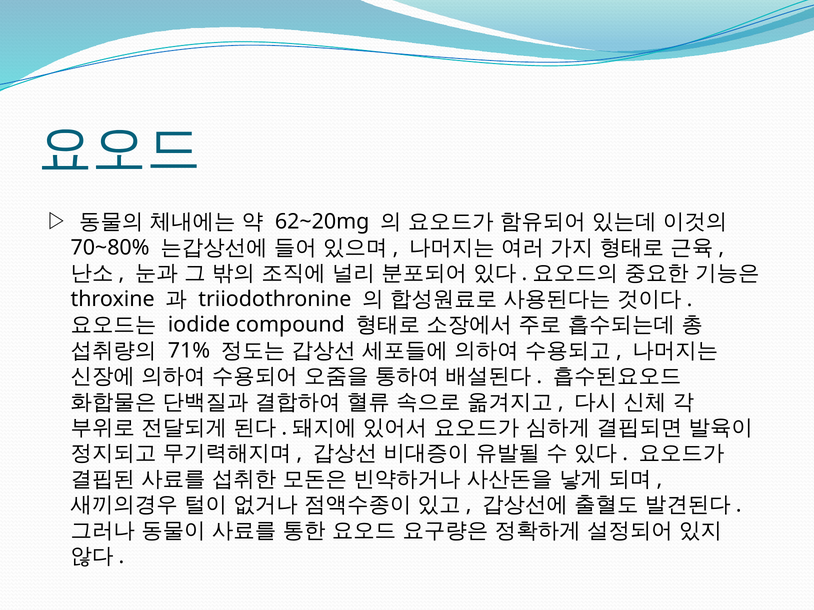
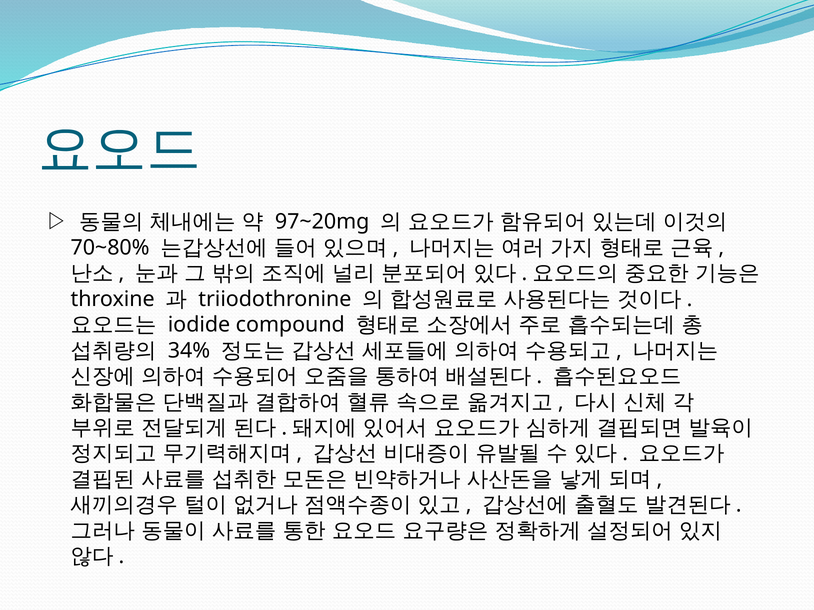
62~20mg: 62~20mg -> 97~20mg
71%: 71% -> 34%
